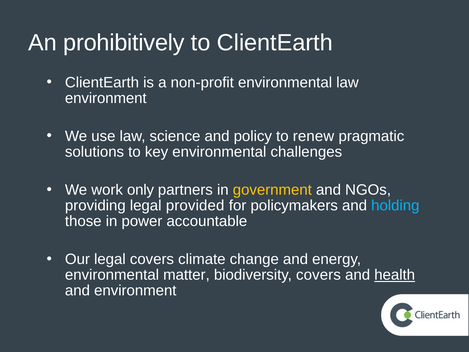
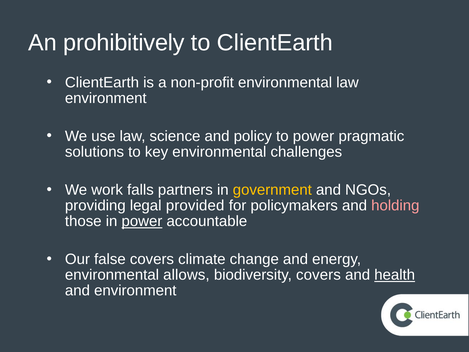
to renew: renew -> power
only: only -> falls
holding colour: light blue -> pink
power at (142, 221) underline: none -> present
Our legal: legal -> false
matter: matter -> allows
